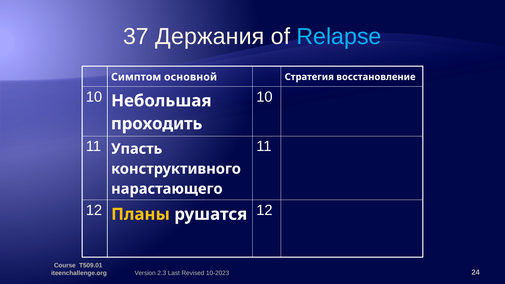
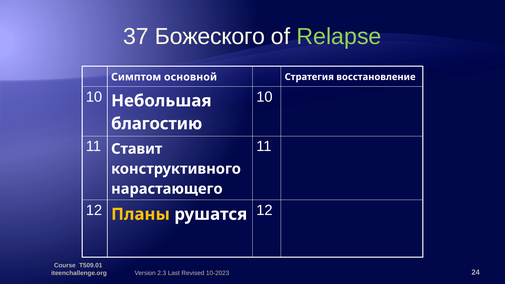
Держания: Держания -> Божеского
Relapse colour: light blue -> light green
проходить: проходить -> благостию
Упасть: Упасть -> Ставит
